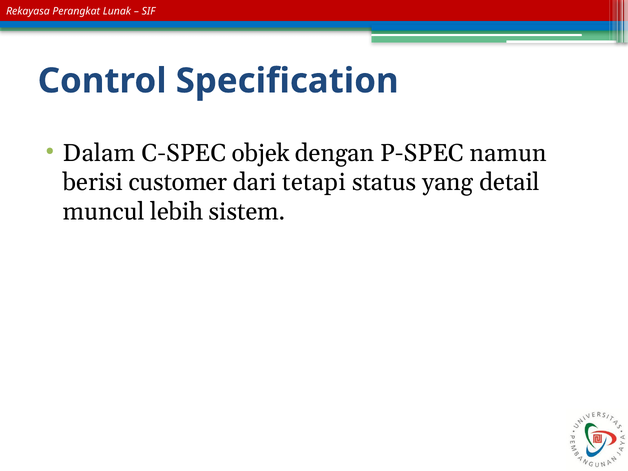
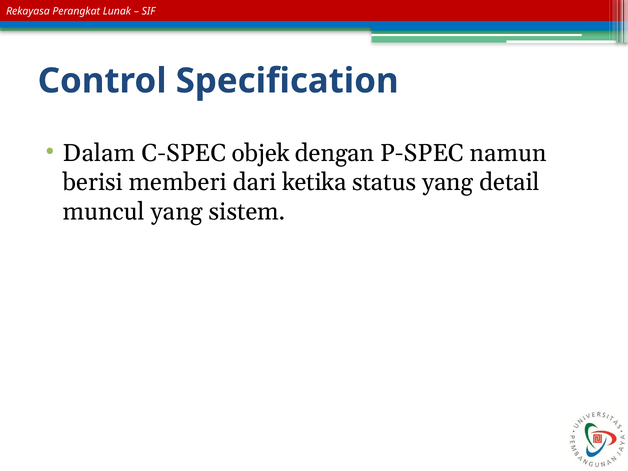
customer: customer -> memberi
tetapi: tetapi -> ketika
muncul lebih: lebih -> yang
